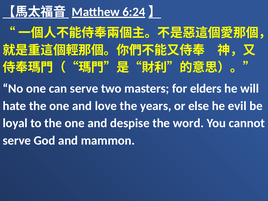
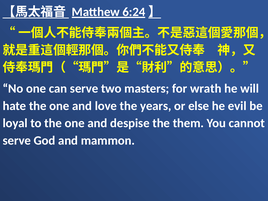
elders: elders -> wrath
word: word -> them
